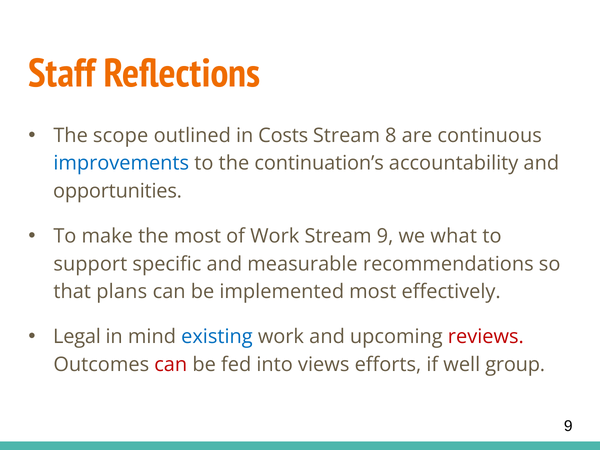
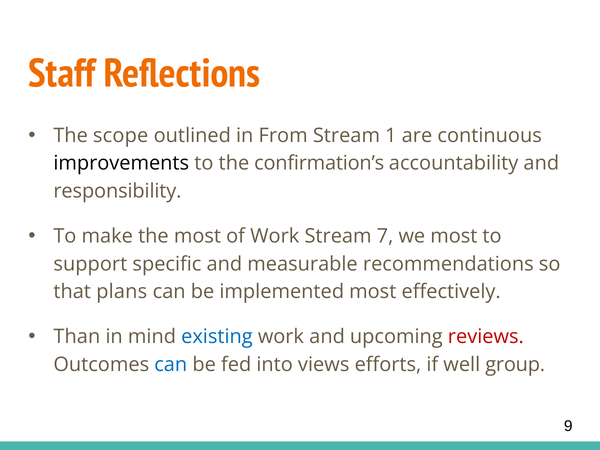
Costs: Costs -> From
8: 8 -> 1
improvements colour: blue -> black
continuation’s: continuation’s -> confirmation’s
opportunities: opportunities -> responsibility
Stream 9: 9 -> 7
we what: what -> most
Legal: Legal -> Than
can at (171, 364) colour: red -> blue
